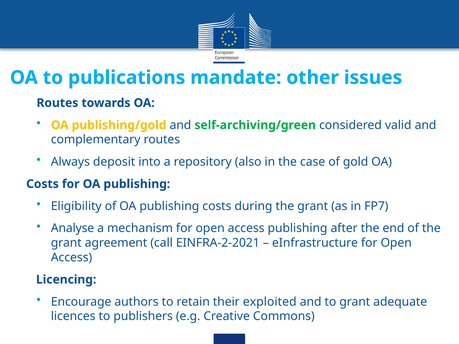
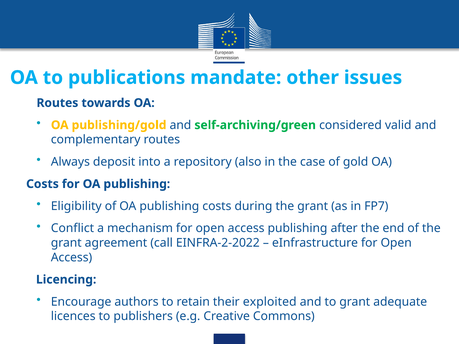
Analyse: Analyse -> Conflict
EINFRA-2-2021: EINFRA-2-2021 -> EINFRA-2-2022
